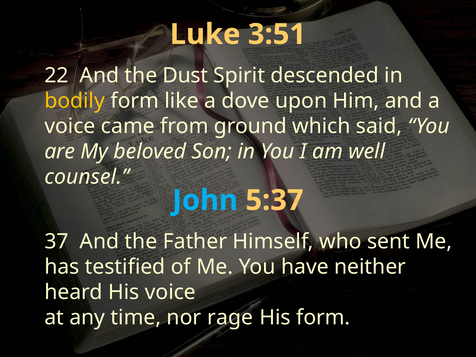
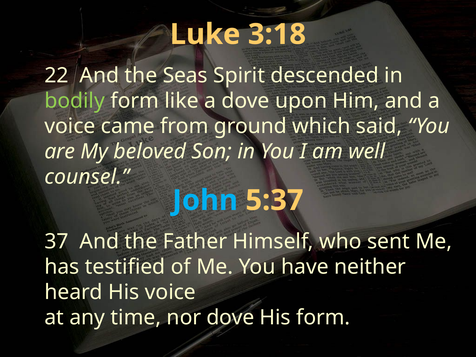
3:51: 3:51 -> 3:18
Dust: Dust -> Seas
bodily colour: yellow -> light green
nor rage: rage -> dove
